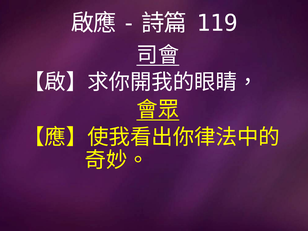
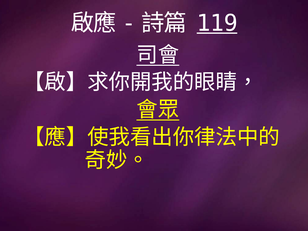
119 underline: none -> present
